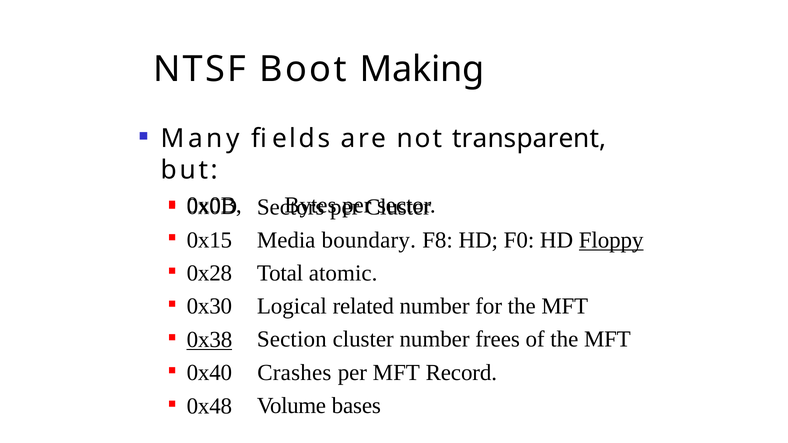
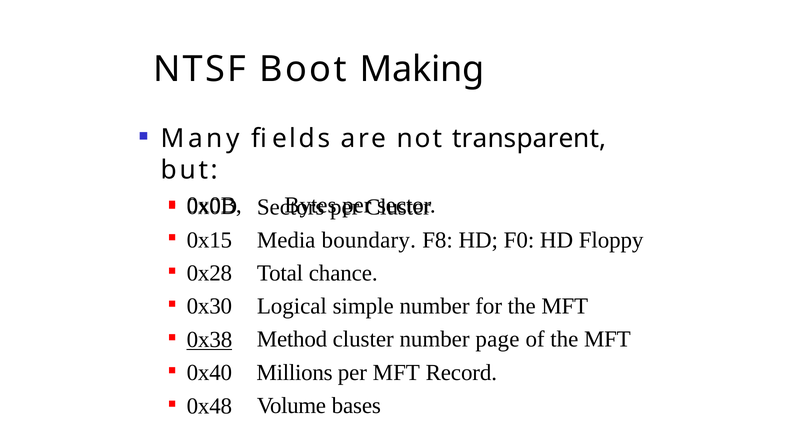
Floppy underline: present -> none
atomic: atomic -> chance
related: related -> simple
Section: Section -> Method
frees: frees -> page
Crashes: Crashes -> Millions
